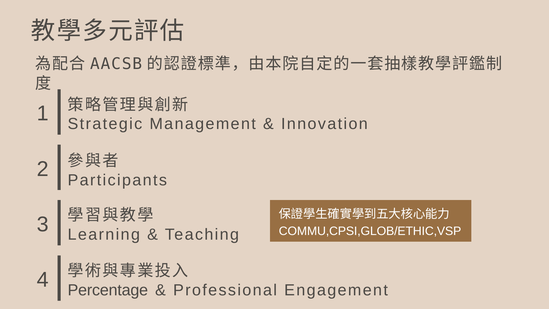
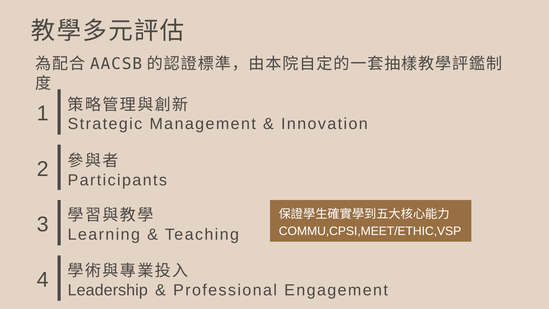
COMMU,CPSI,GLOB/ETHIC,VSP: COMMU,CPSI,GLOB/ETHIC,VSP -> COMMU,CPSI,MEET/ETHIC,VSP
Percentage: Percentage -> Leadership
